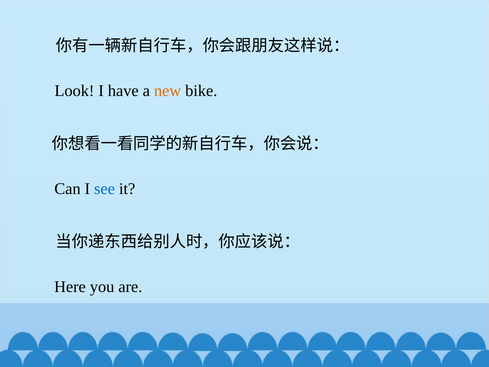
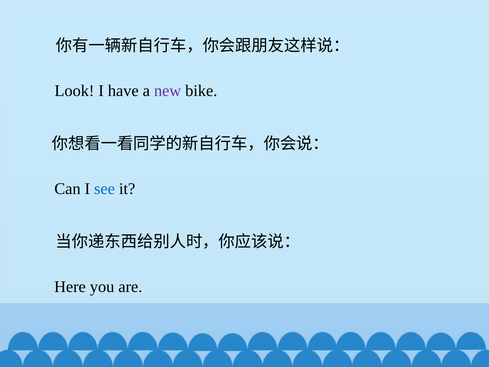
new colour: orange -> purple
